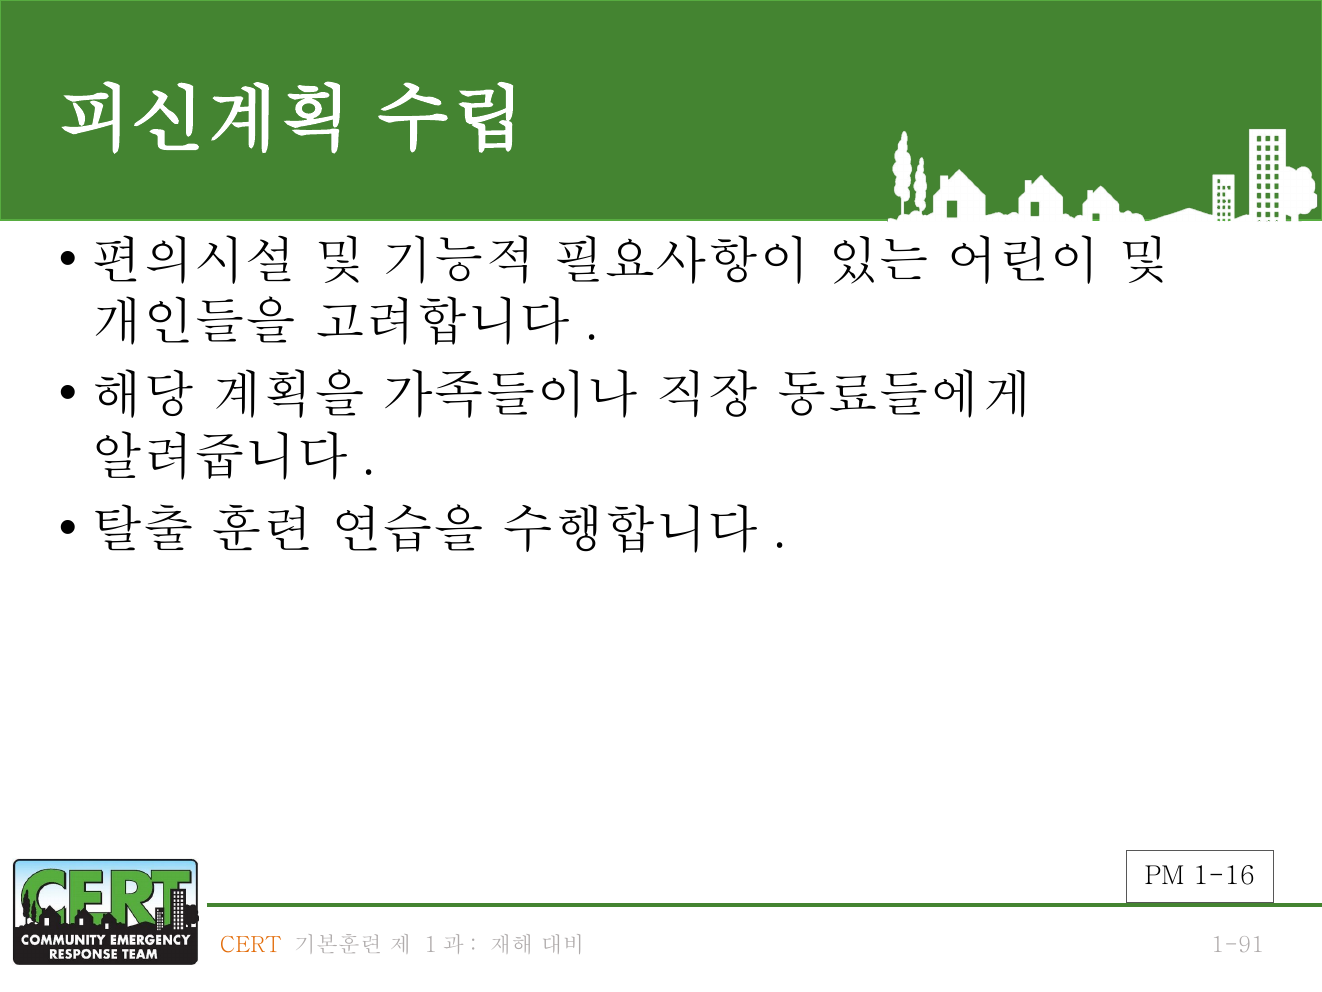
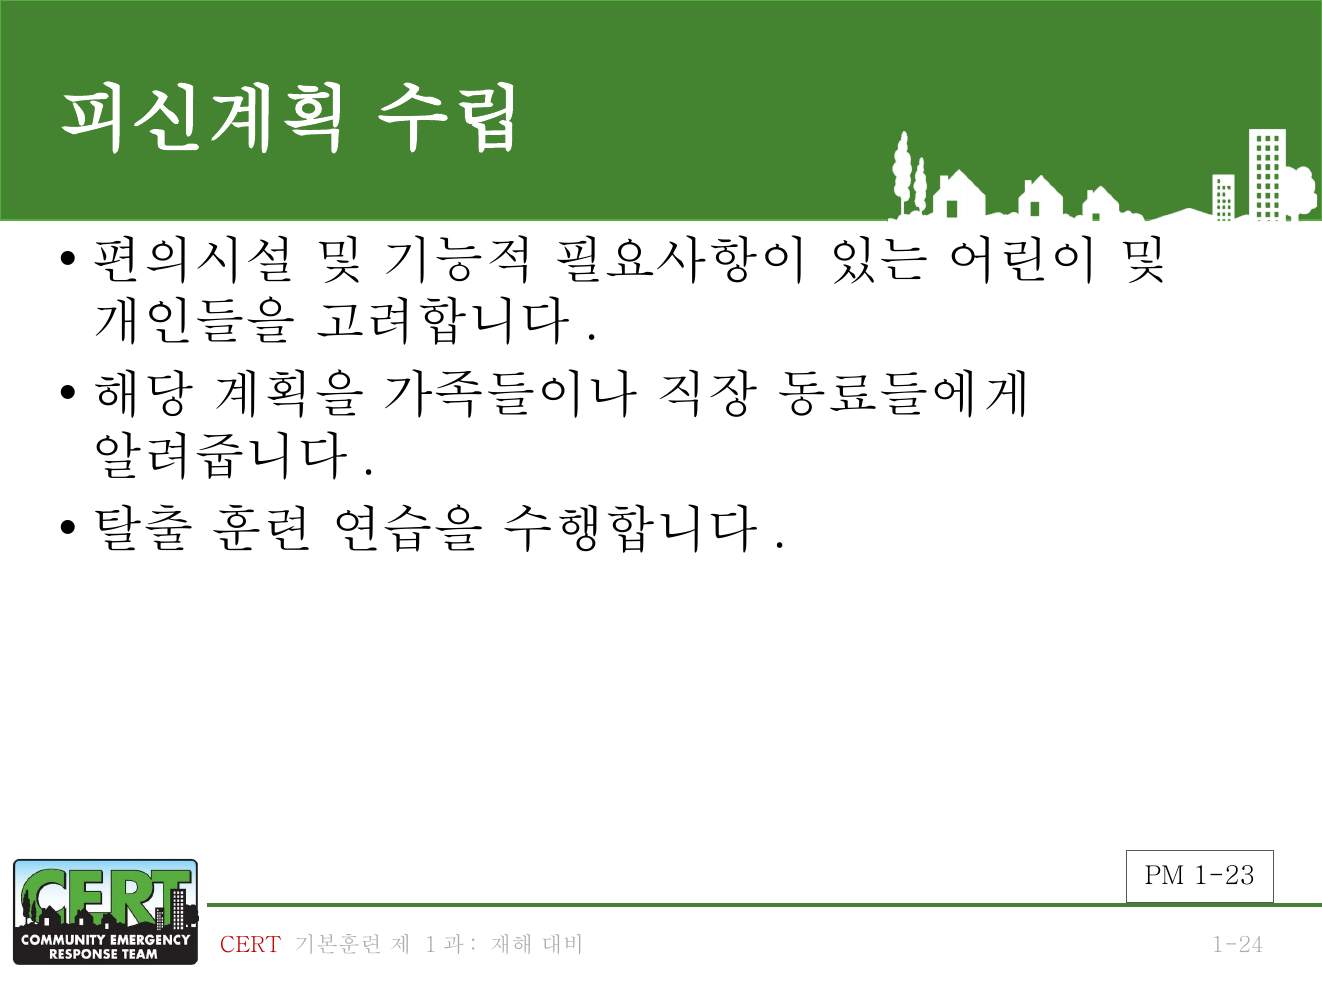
1-16: 1-16 -> 1-23
CERT colour: orange -> red
1-91: 1-91 -> 1-24
